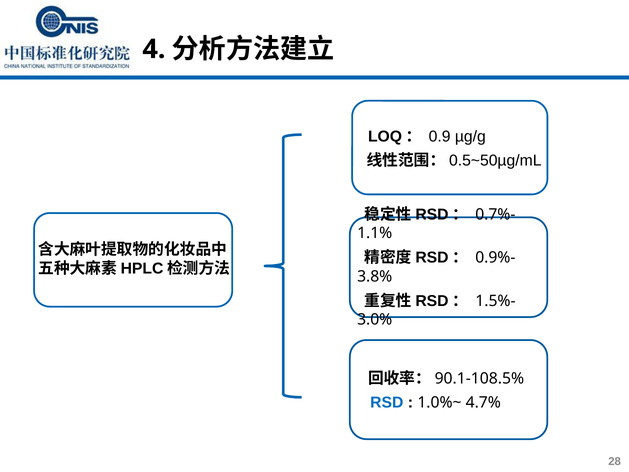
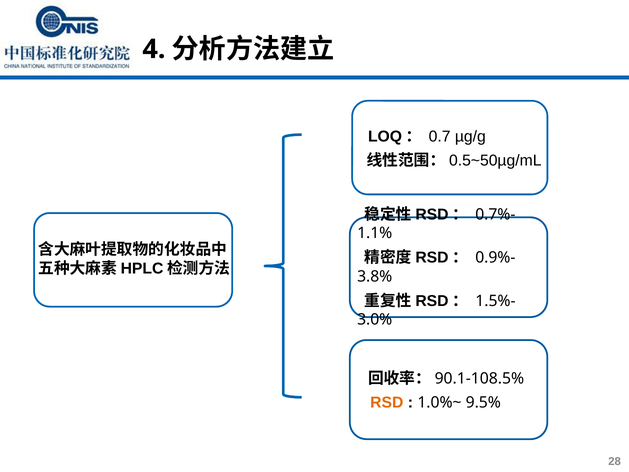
0.9: 0.9 -> 0.7
RSD colour: blue -> orange
4.7%: 4.7% -> 9.5%
